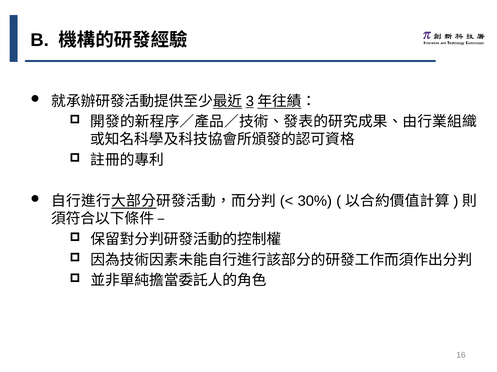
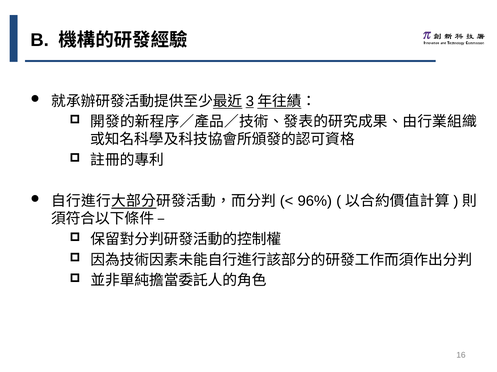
30%: 30% -> 96%
